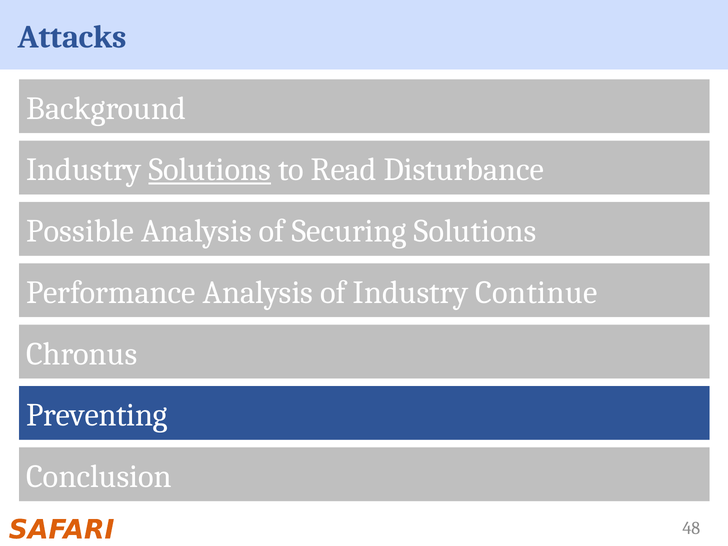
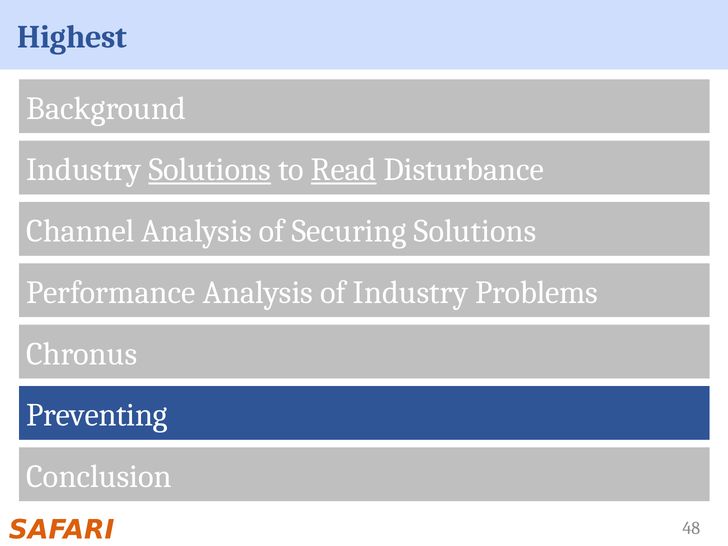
Attacks: Attacks -> Highest
Read underline: none -> present
Possible: Possible -> Channel
Continue: Continue -> Problems
